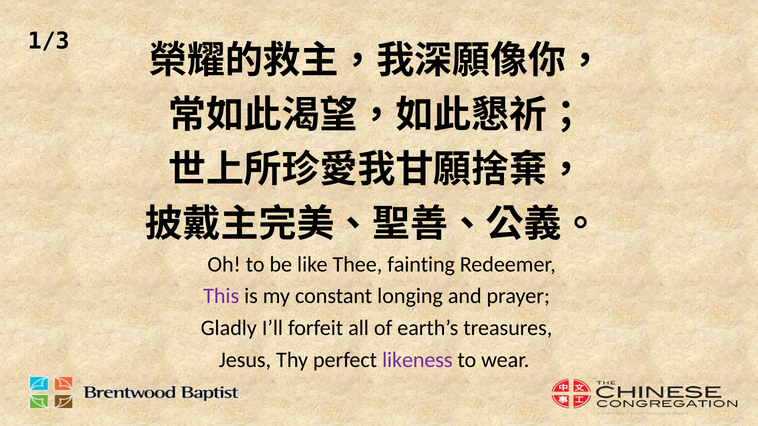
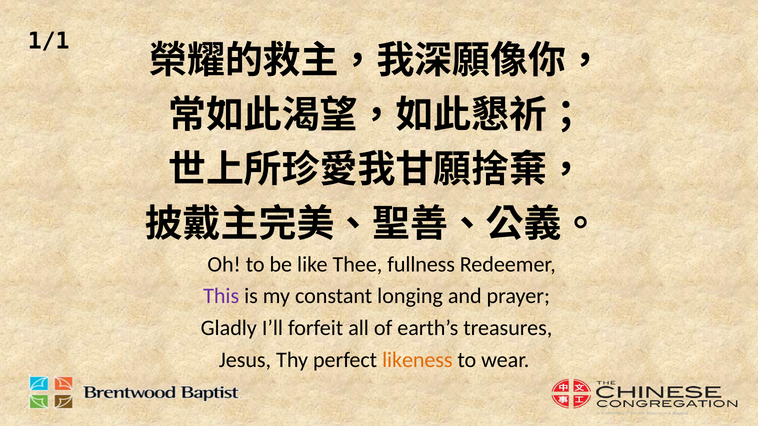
1/3: 1/3 -> 1/1
fainting: fainting -> fullness
likeness colour: purple -> orange
